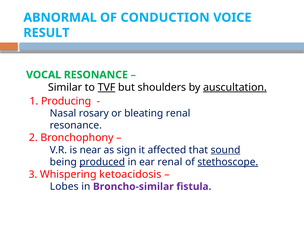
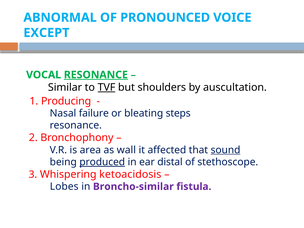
CONDUCTION: CONDUCTION -> PRONOUNCED
RESULT: RESULT -> EXCEPT
RESONANCE at (96, 75) underline: none -> present
auscultation underline: present -> none
rosary: rosary -> failure
bleating renal: renal -> steps
near: near -> area
sign: sign -> wall
ear renal: renal -> distal
stethoscope underline: present -> none
